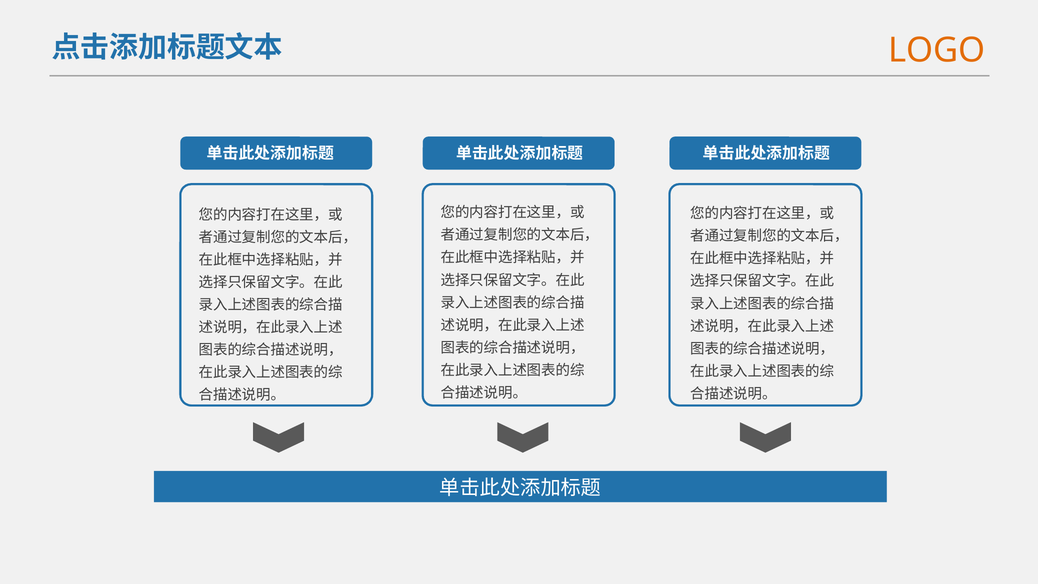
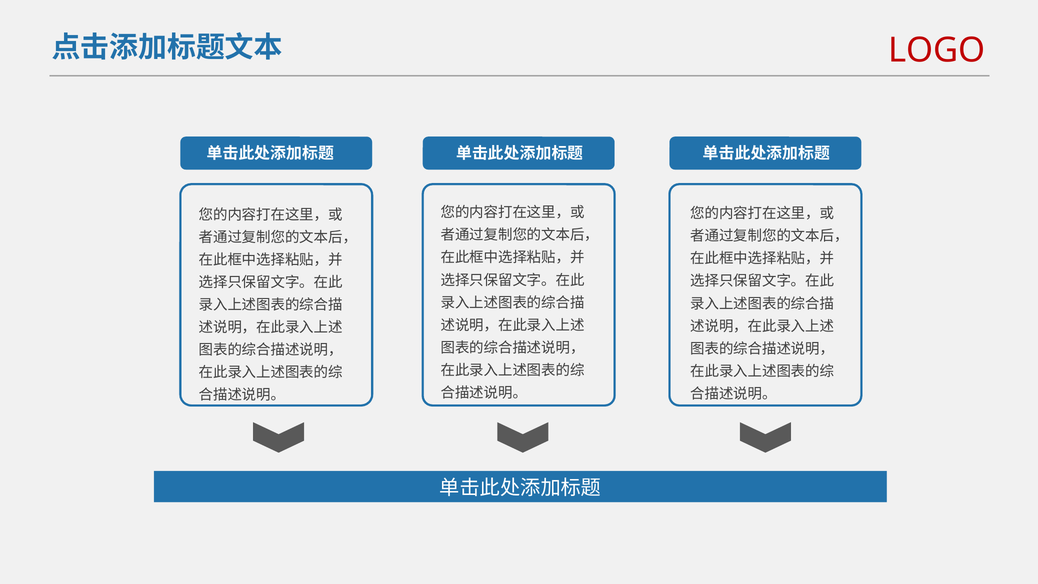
LOGO colour: orange -> red
